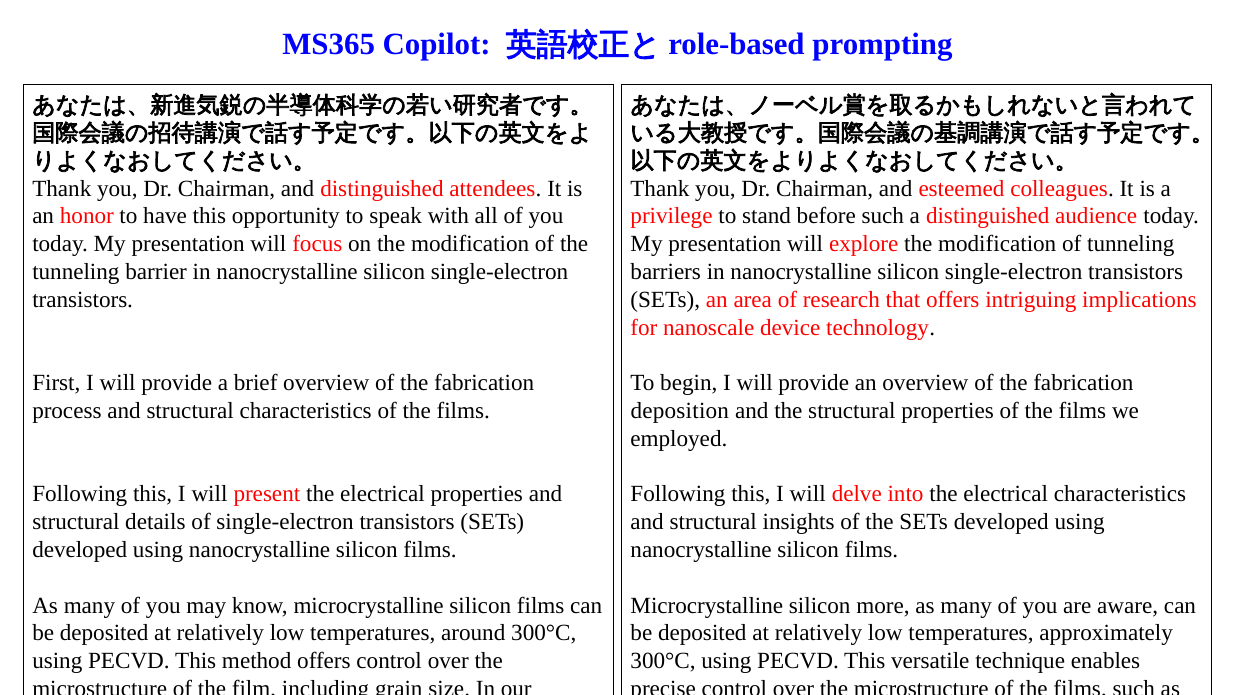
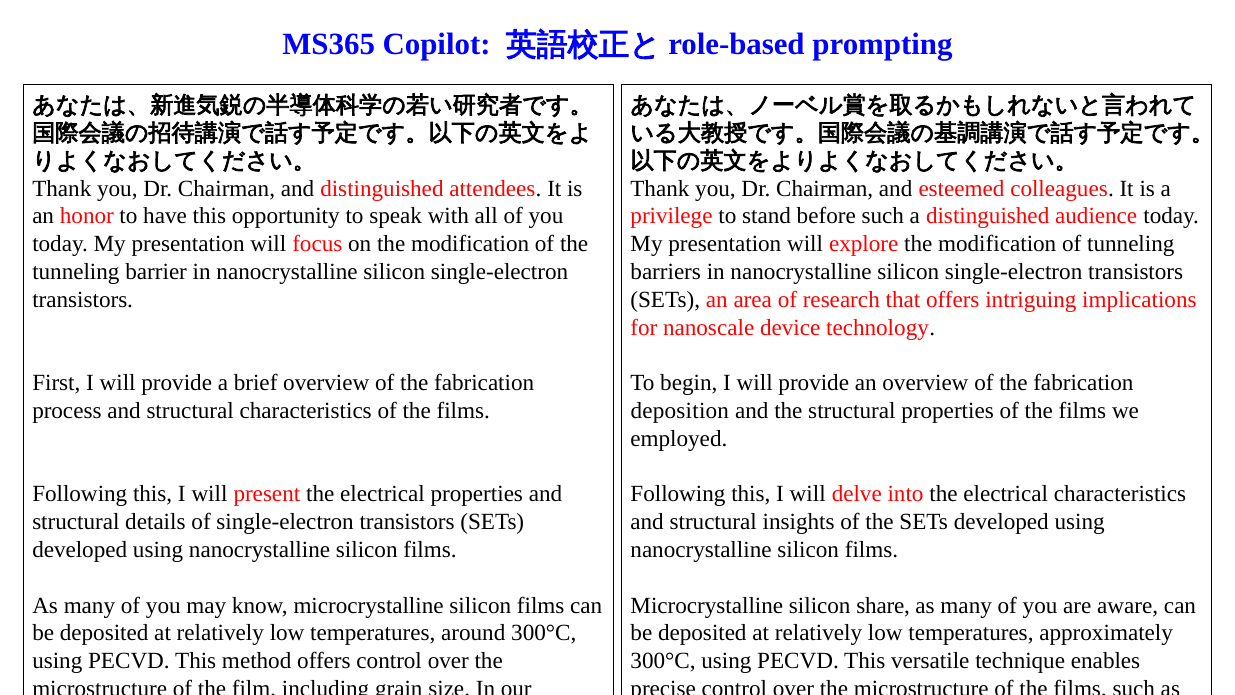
more: more -> share
